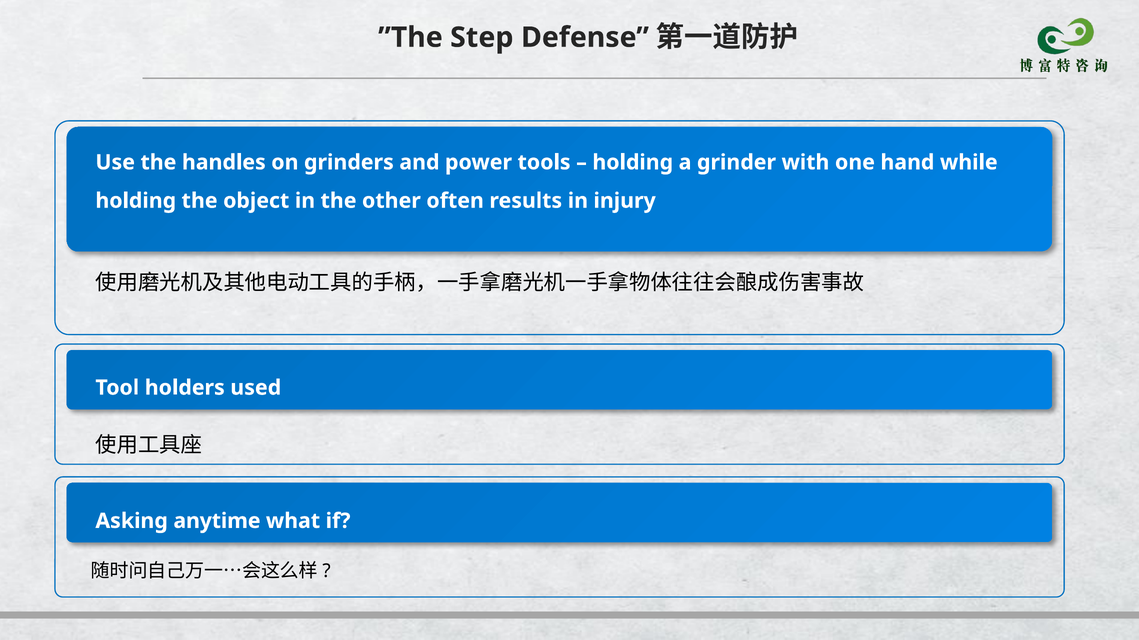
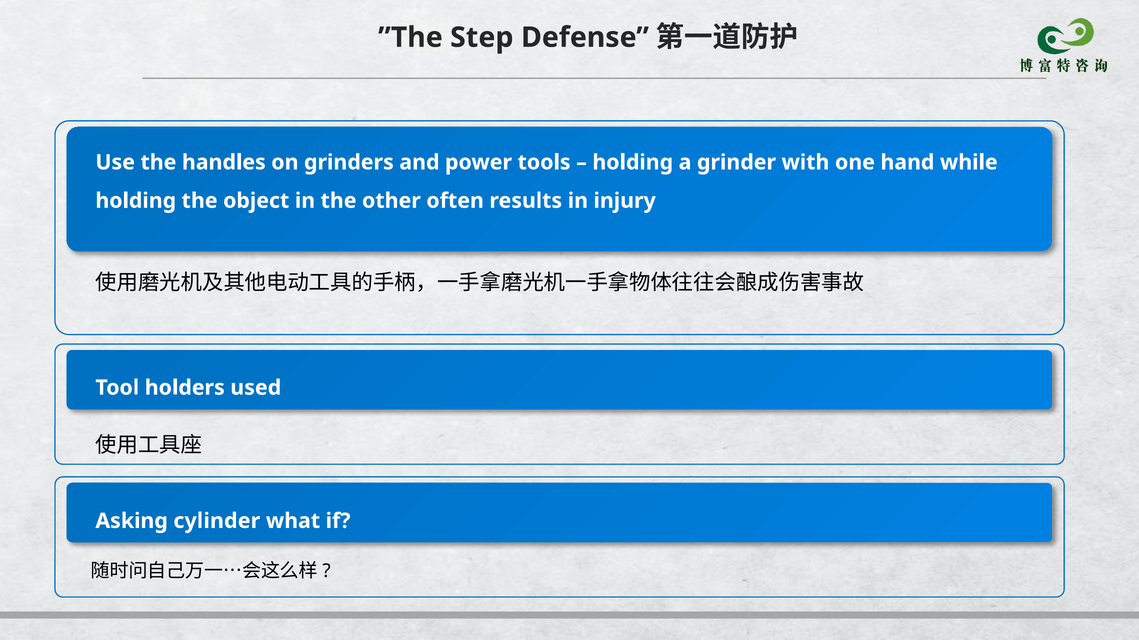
anytime: anytime -> cylinder
